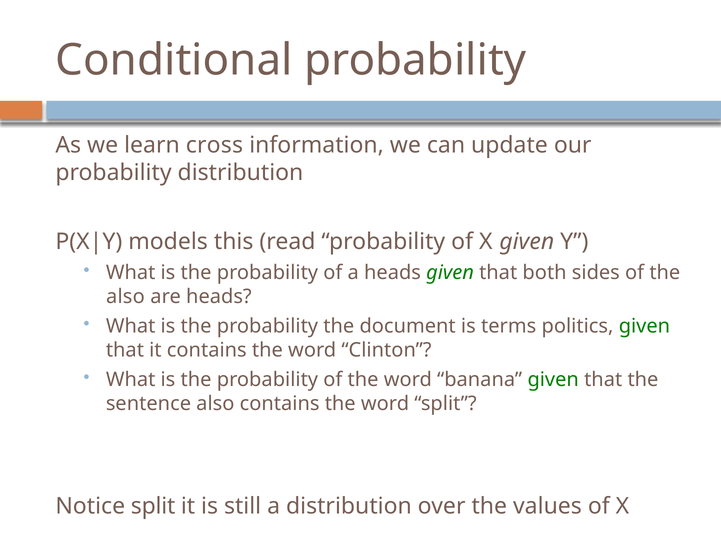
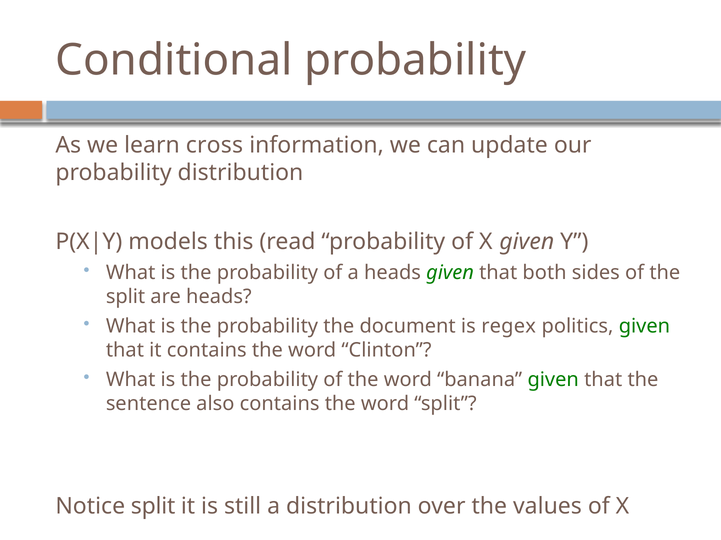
also at (125, 297): also -> split
terms: terms -> regex
